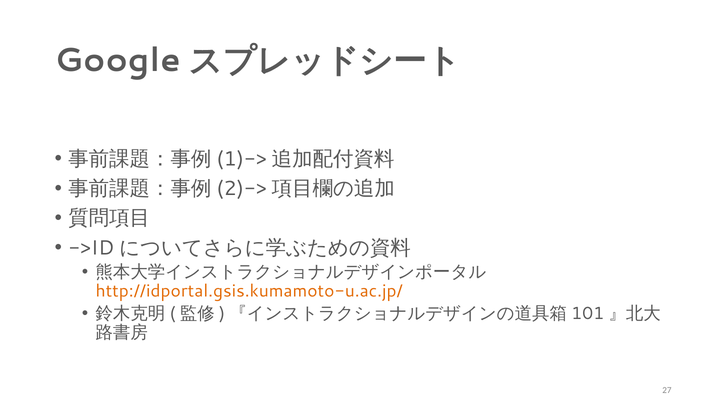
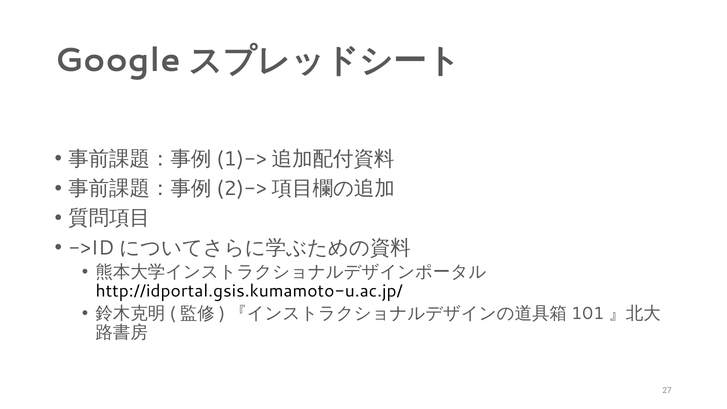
http://idportal.gsis.kumamoto-u.ac.jp/ colour: orange -> black
